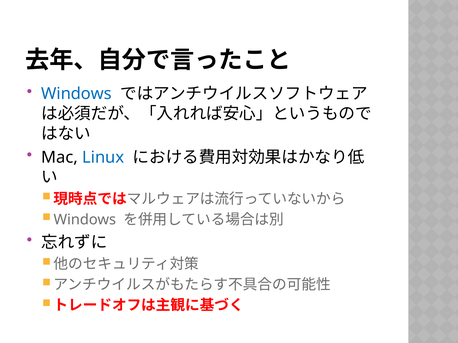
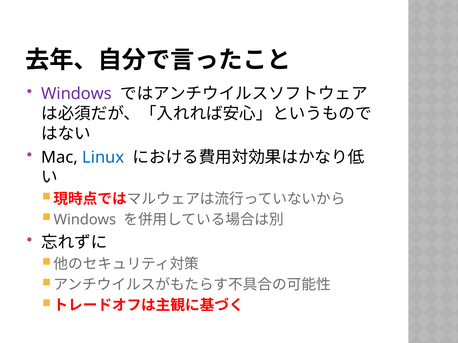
Windows at (76, 94) colour: blue -> purple
